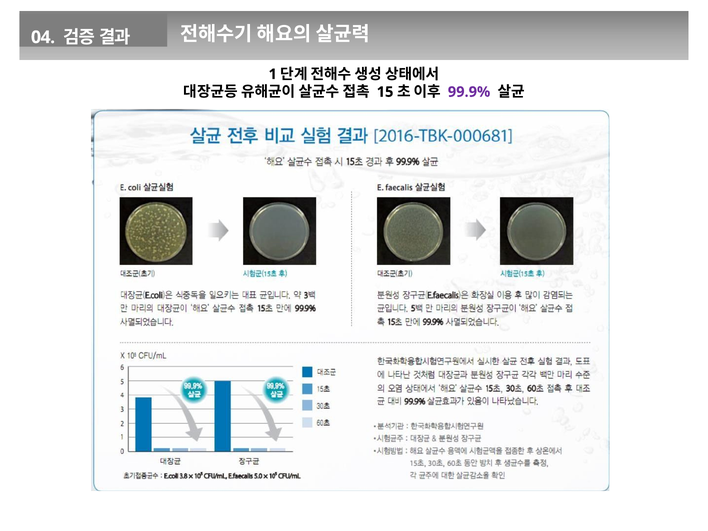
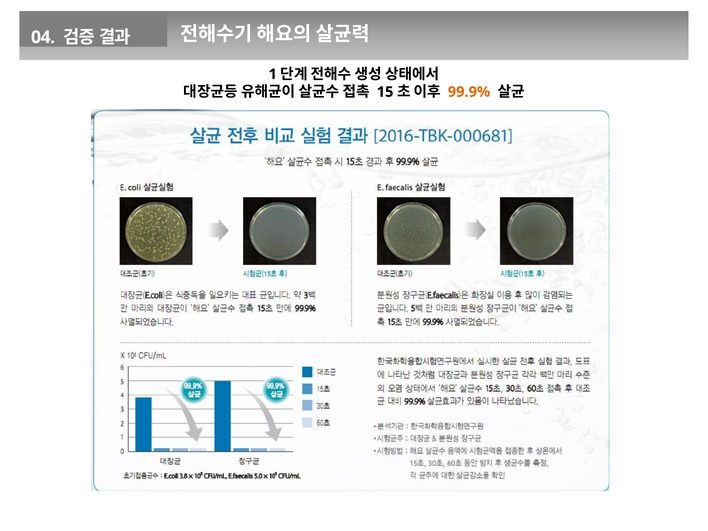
99.9% colour: purple -> orange
